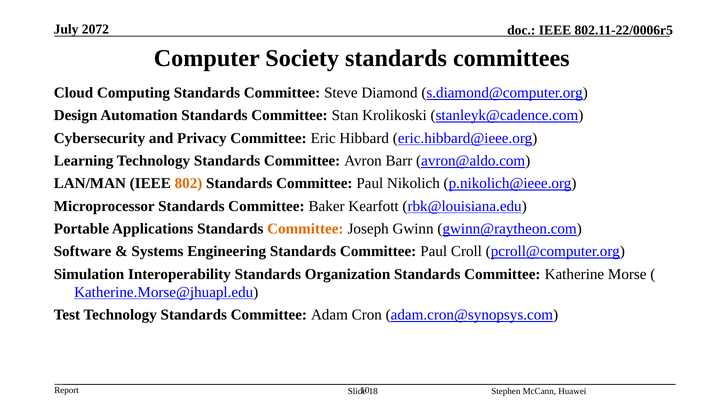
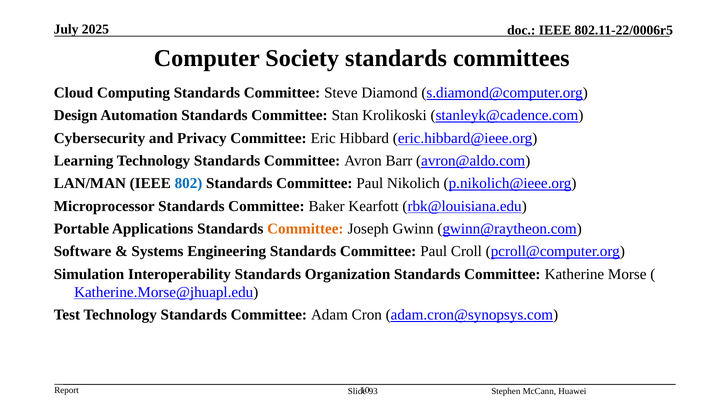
2072: 2072 -> 2025
802 colour: orange -> blue
18: 18 -> 93
